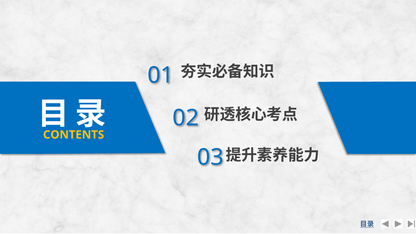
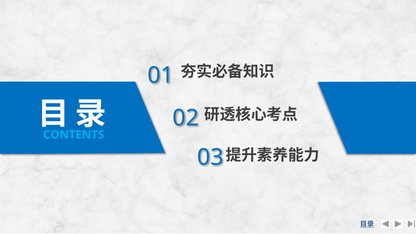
CONTENTS colour: yellow -> light blue
